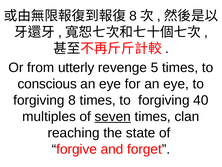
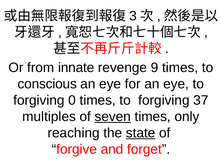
8 at (133, 16): 8 -> 3
utterly: utterly -> innate
5: 5 -> 9
forgiving 8: 8 -> 0
40: 40 -> 37
clan: clan -> only
state underline: none -> present
